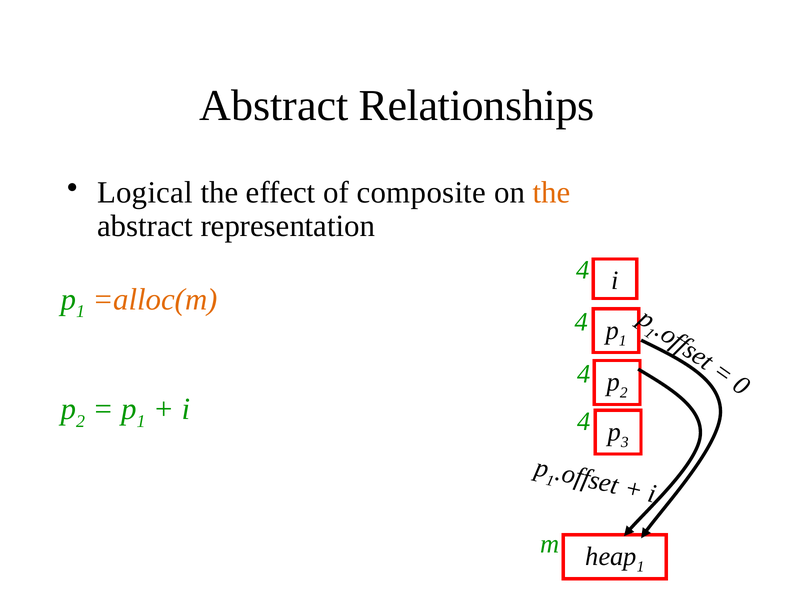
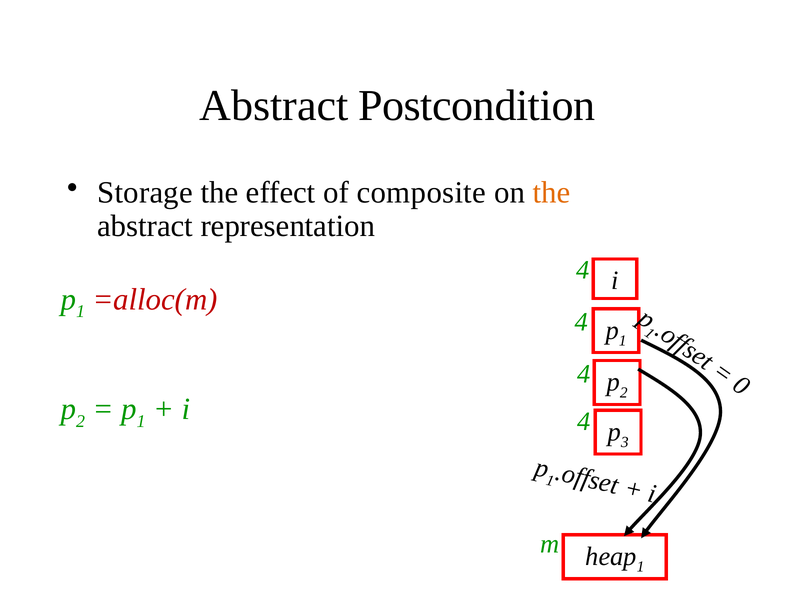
Relationships: Relationships -> Postcondition
Logical: Logical -> Storage
=alloc(m colour: orange -> red
